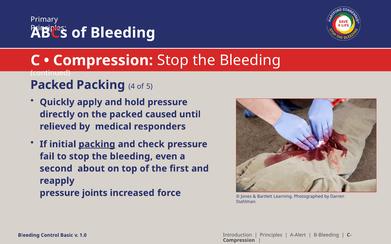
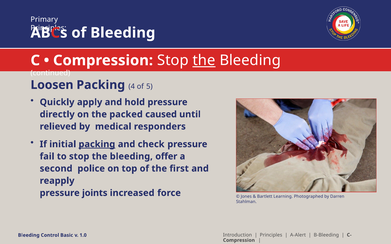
the at (204, 60) underline: none -> present
Packed at (52, 85): Packed -> Loosen
even: even -> offer
about: about -> police
